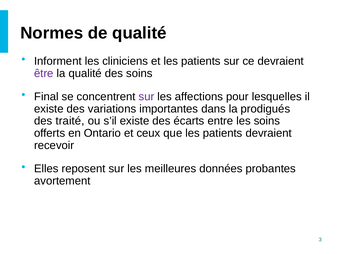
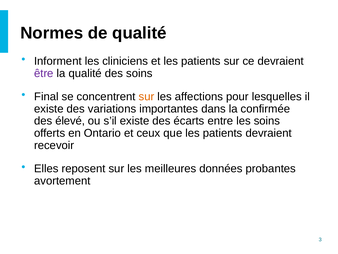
sur at (146, 96) colour: purple -> orange
prodigués: prodigués -> confirmée
traité: traité -> élevé
